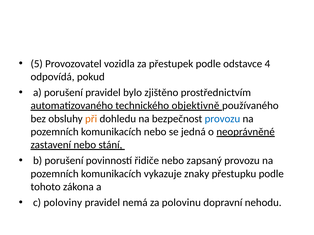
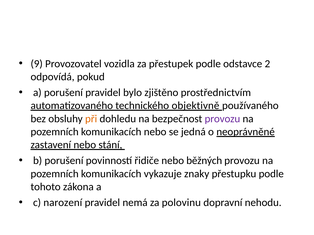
5: 5 -> 9
4: 4 -> 2
provozu at (222, 119) colour: blue -> purple
zapsaný: zapsaný -> běžných
poloviny: poloviny -> narození
